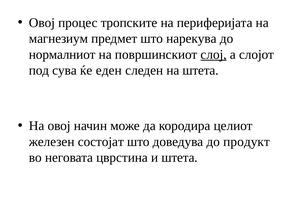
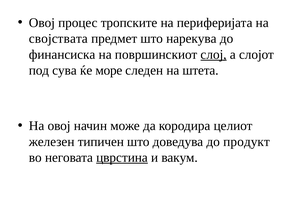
магнезиум: магнезиум -> својствата
нормалниот: нормалниот -> финансиска
еден: еден -> море
состојат: состојат -> типичен
цврстина underline: none -> present
и штета: штета -> вакум
